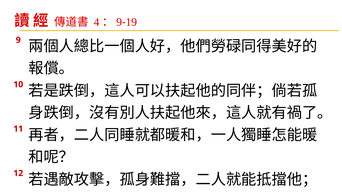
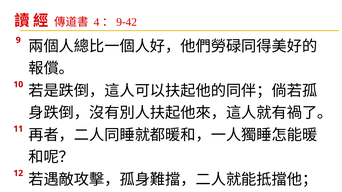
19: 19 -> 42
